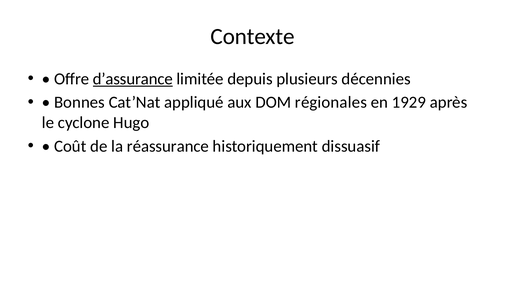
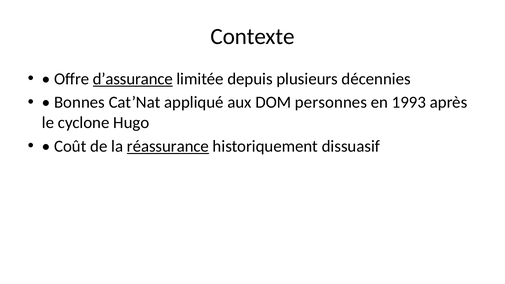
régionales: régionales -> personnes
1929: 1929 -> 1993
réassurance underline: none -> present
